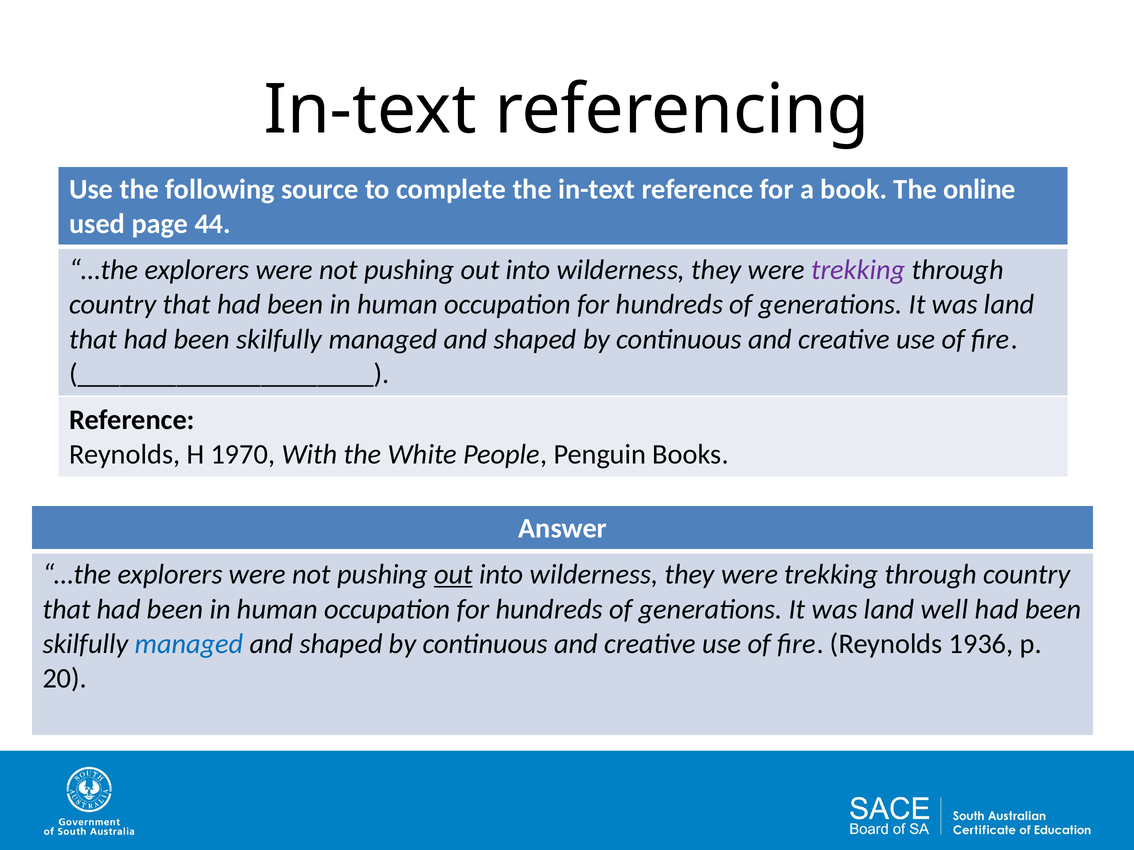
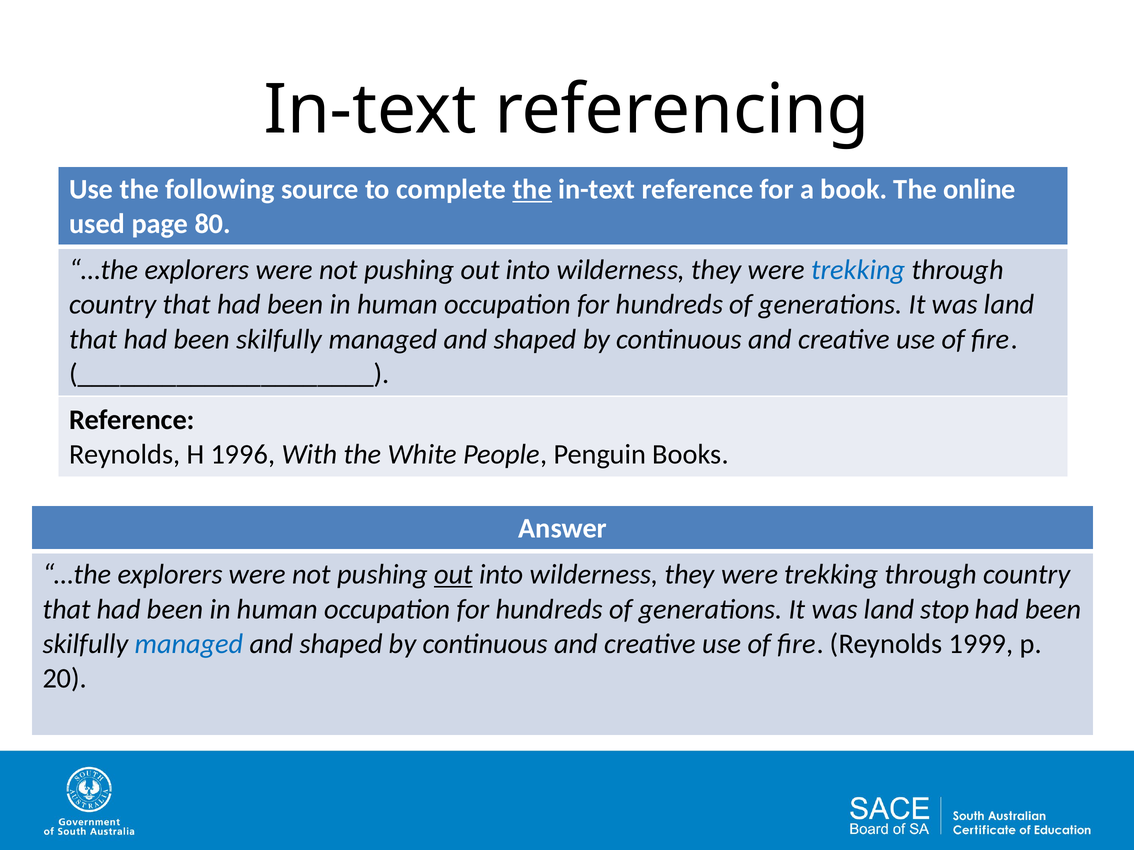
the at (532, 190) underline: none -> present
44: 44 -> 80
trekking at (858, 270) colour: purple -> blue
1970: 1970 -> 1996
well: well -> stop
1936: 1936 -> 1999
